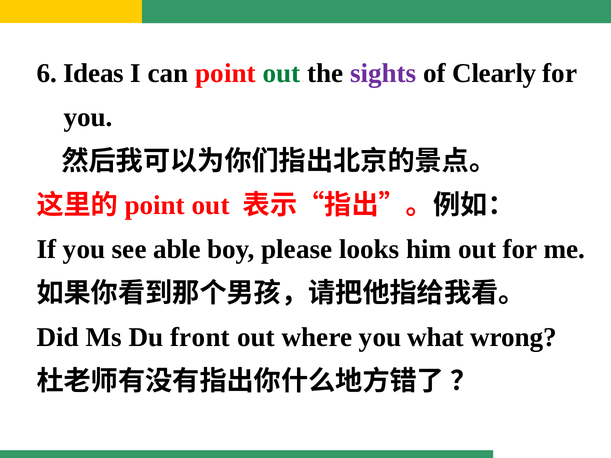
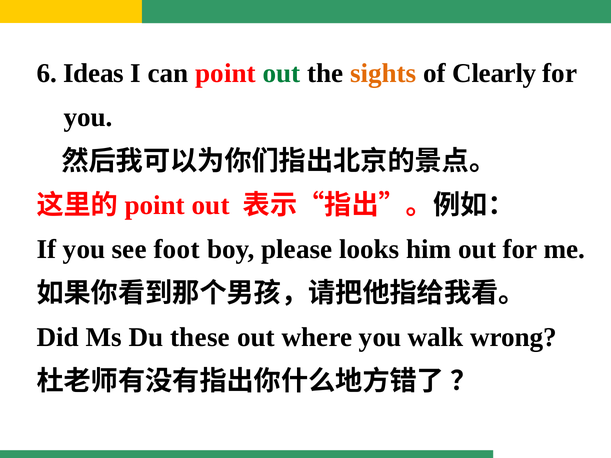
sights colour: purple -> orange
able: able -> foot
front: front -> these
what: what -> walk
